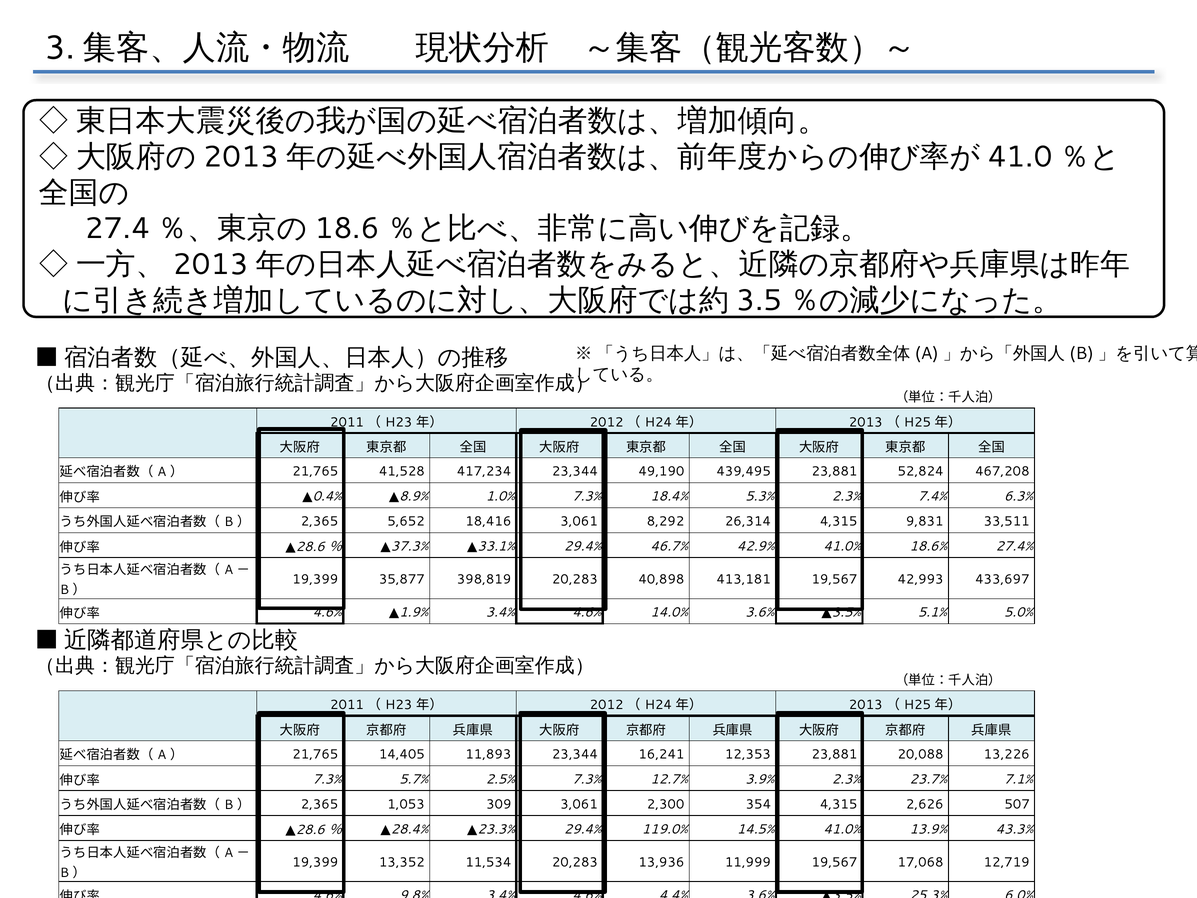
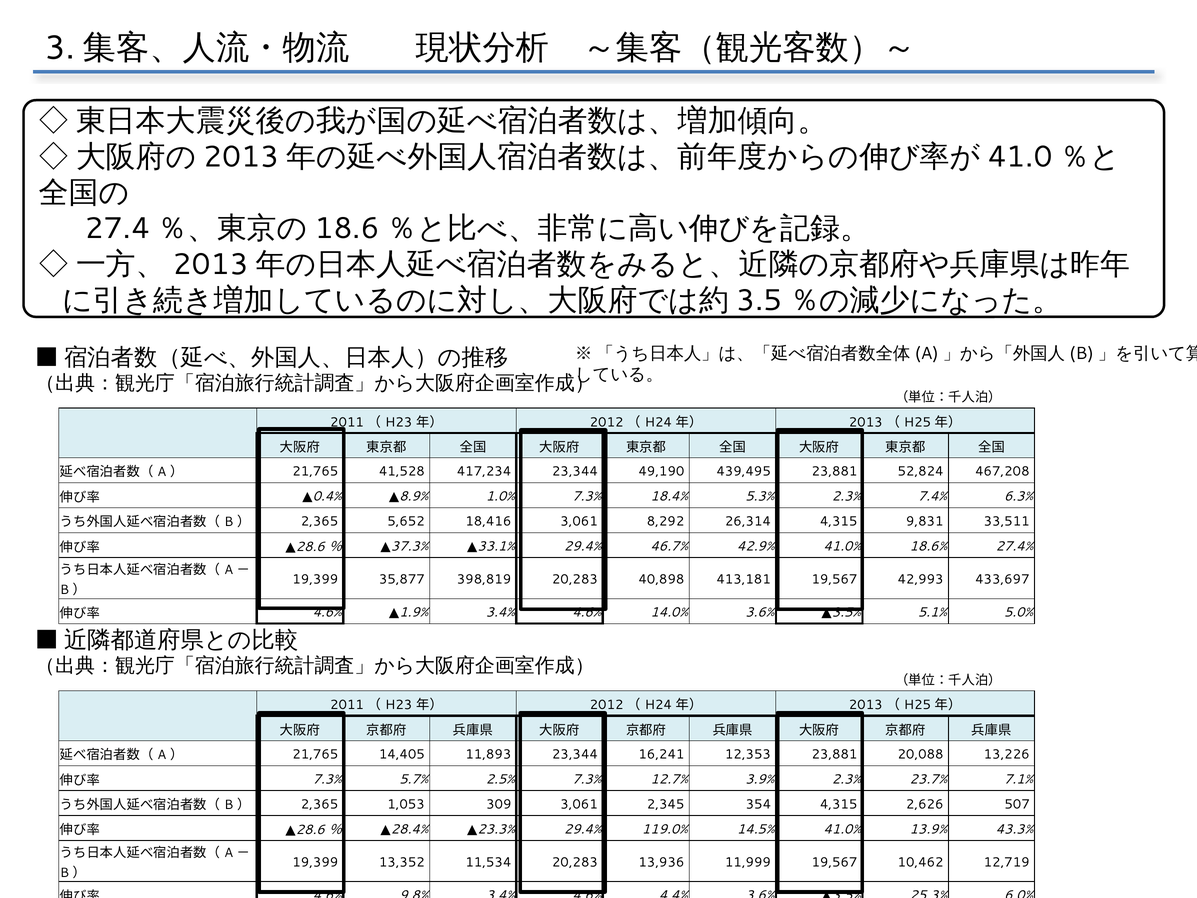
2,300: 2,300 -> 2,345
17,068: 17,068 -> 10,462
